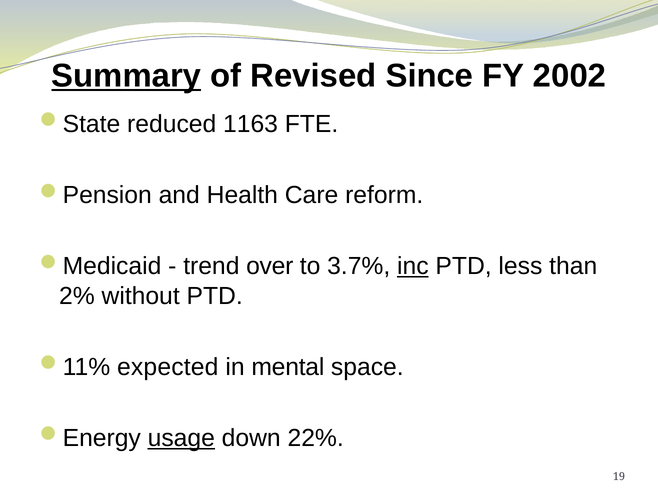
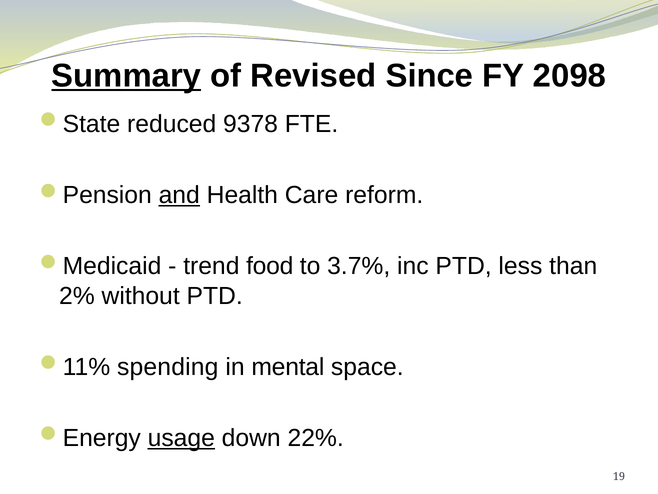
2002: 2002 -> 2098
1163: 1163 -> 9378
and underline: none -> present
over: over -> food
inc underline: present -> none
expected: expected -> spending
